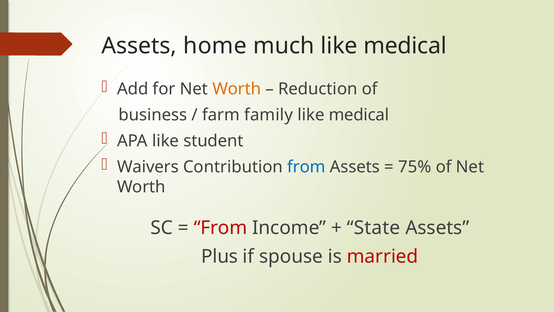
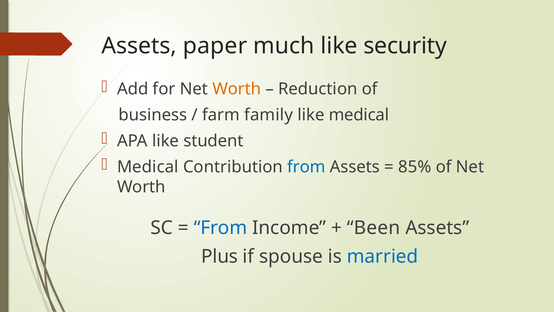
home: home -> paper
much like medical: medical -> security
Waivers at (148, 167): Waivers -> Medical
75%: 75% -> 85%
From at (220, 228) colour: red -> blue
State: State -> Been
married colour: red -> blue
